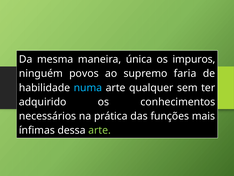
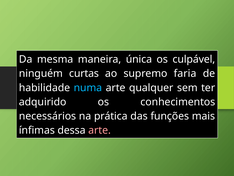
impuros: impuros -> culpável
povos: povos -> curtas
arte at (100, 130) colour: light green -> pink
